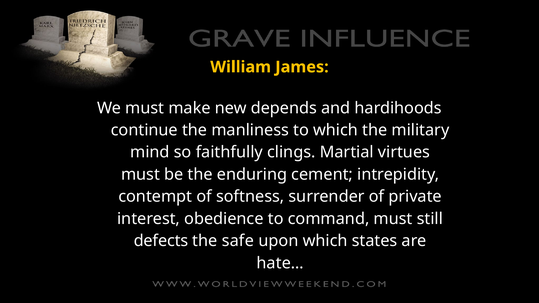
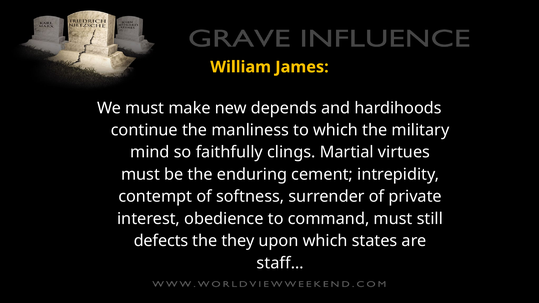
safe: safe -> they
hate…: hate… -> staff…
